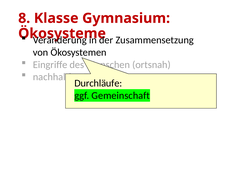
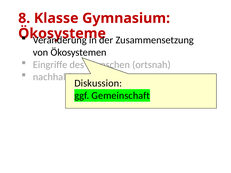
Durchläufe: Durchläufe -> Diskussion
